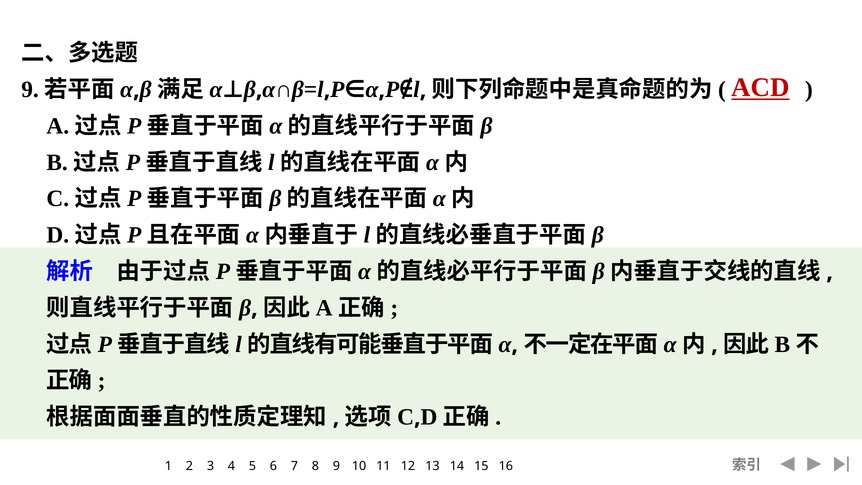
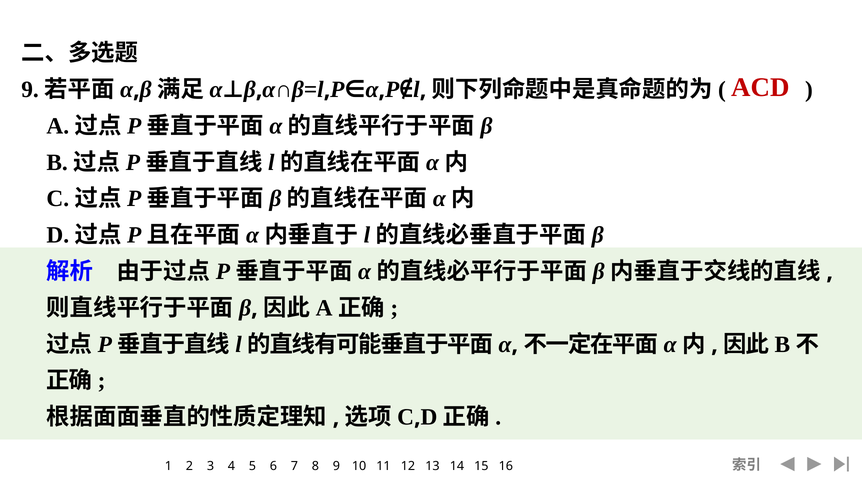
ACD underline: present -> none
